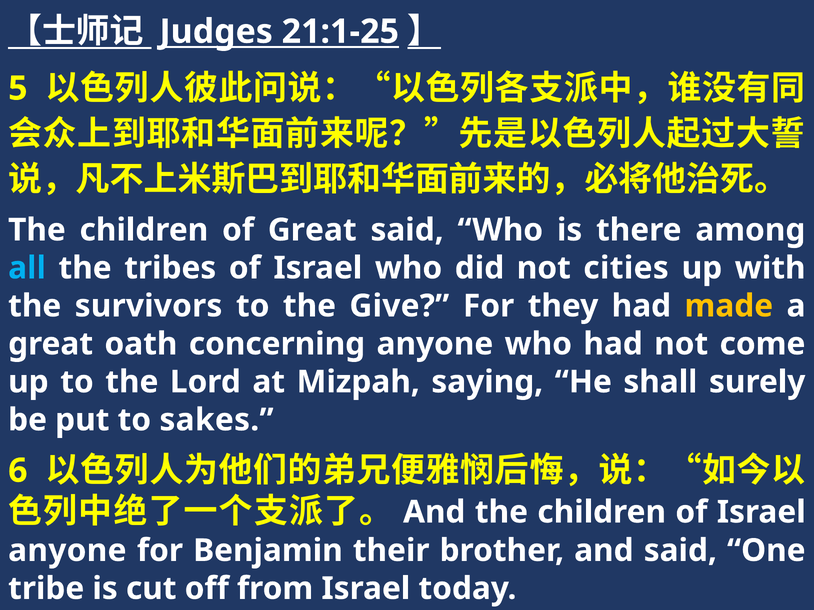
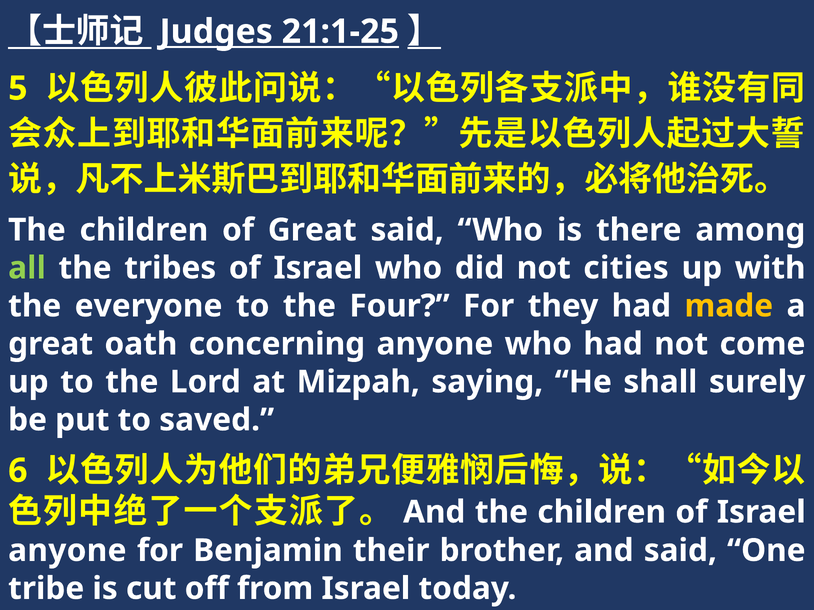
all colour: light blue -> light green
survivors: survivors -> everyone
Give: Give -> Four
sakes: sakes -> saved
